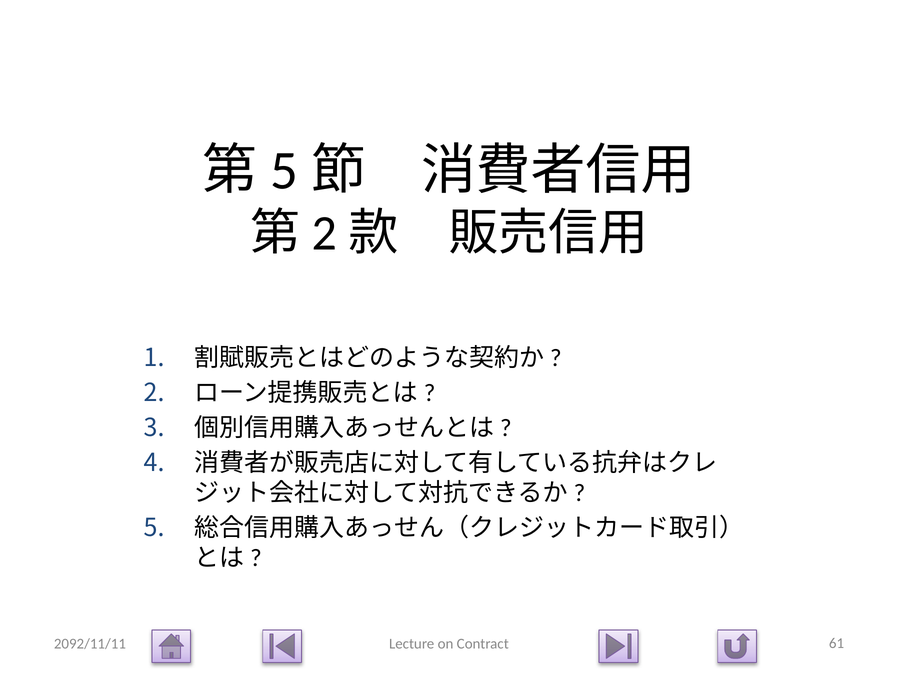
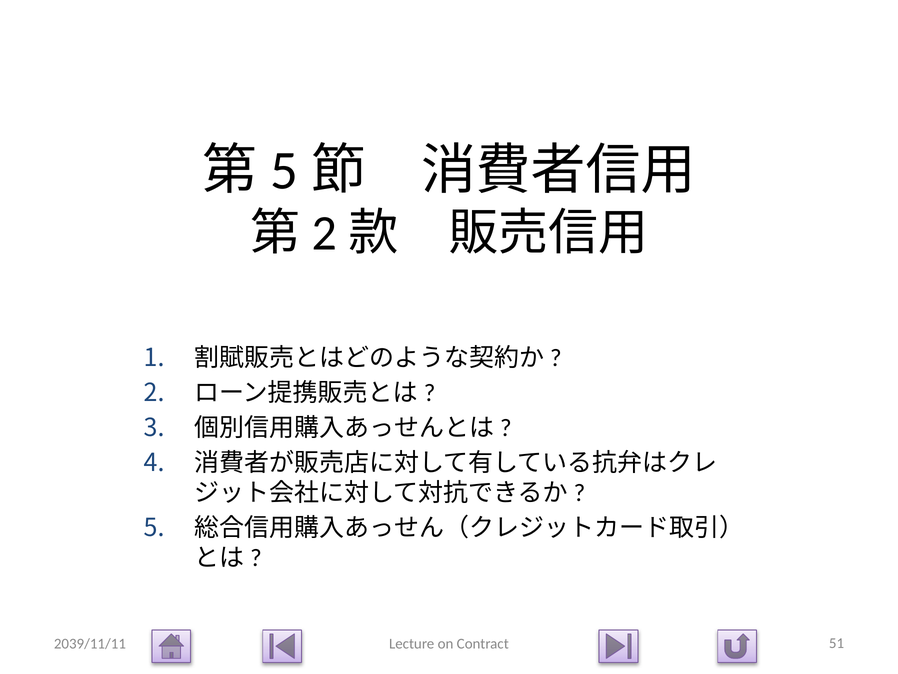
2092/11/11: 2092/11/11 -> 2039/11/11
61: 61 -> 51
